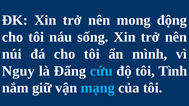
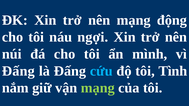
nên mong: mong -> mạng
sống: sống -> ngợi
Nguy at (18, 71): Nguy -> Ðấng
mạng at (98, 88) colour: light blue -> light green
